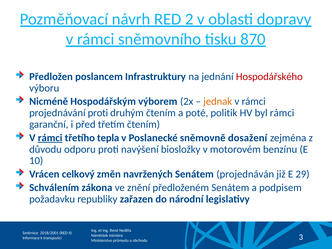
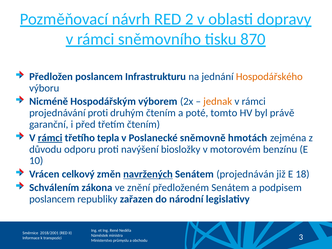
Infrastruktury: Infrastruktury -> Infrastrukturu
Hospodářského colour: red -> orange
politik: politik -> tomto
byl rámci: rámci -> právě
dosažení: dosažení -> hmotách
navržených underline: none -> present
29: 29 -> 18
požadavku at (52, 199): požadavku -> poslancem
